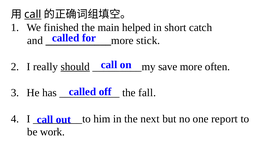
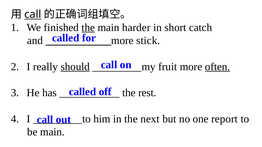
the at (88, 28) underline: none -> present
helped: helped -> harder
save: save -> fruit
often underline: none -> present
fall: fall -> rest
be work: work -> main
